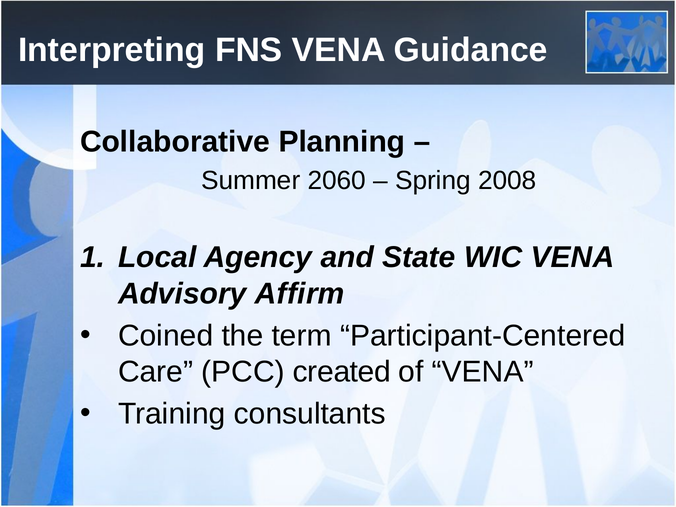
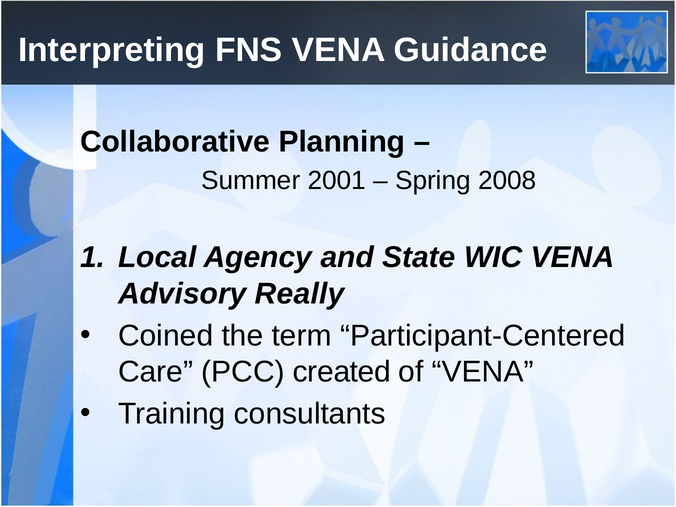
2060: 2060 -> 2001
Affirm: Affirm -> Really
